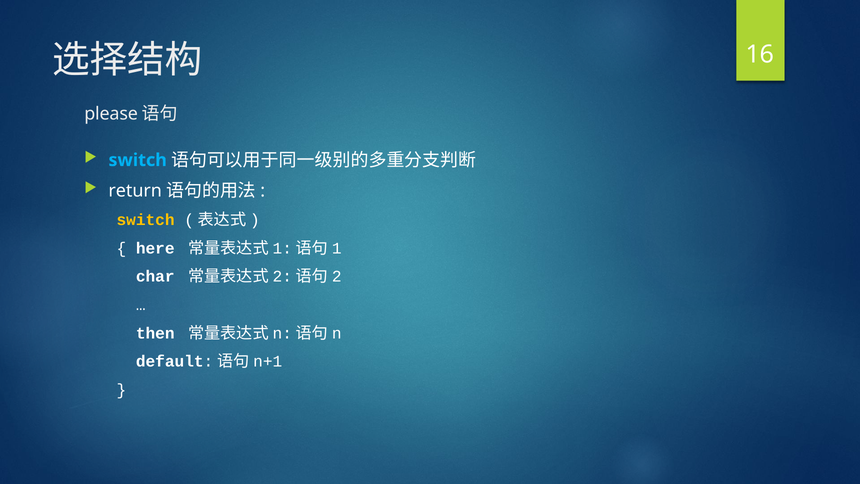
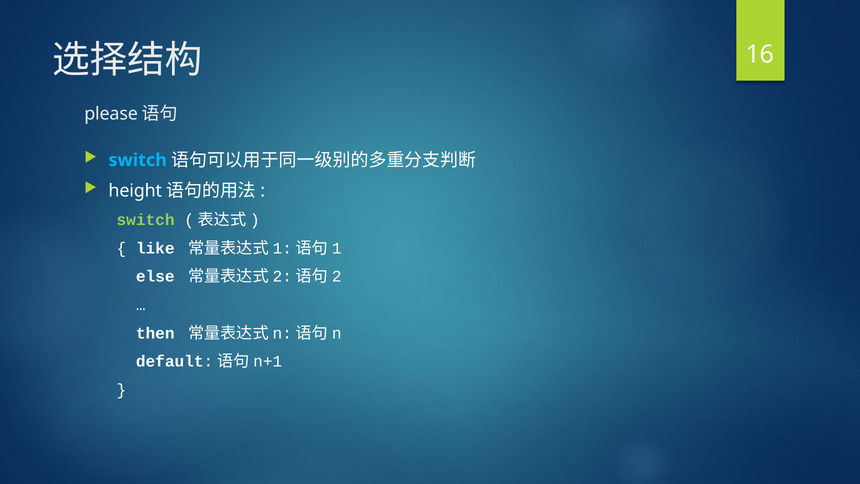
return: return -> height
switch at (146, 220) colour: yellow -> light green
here: here -> like
char: char -> else
